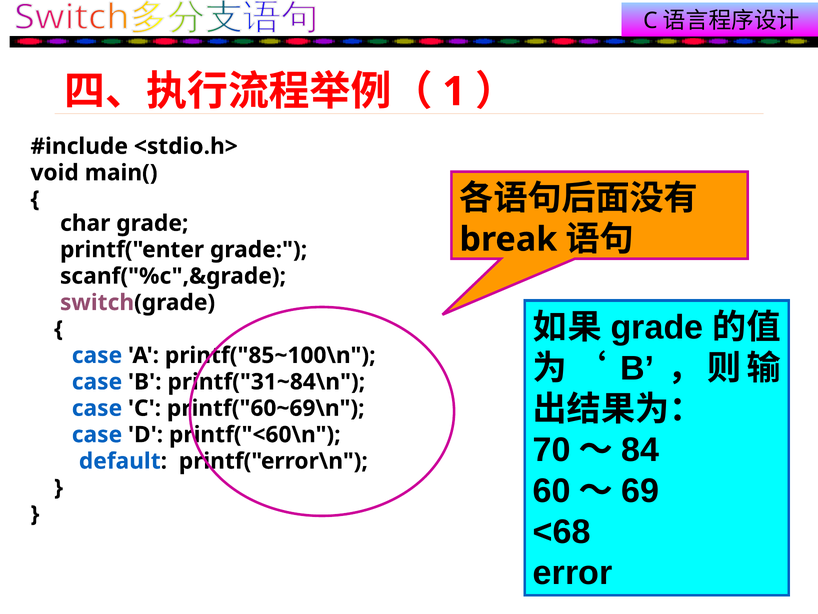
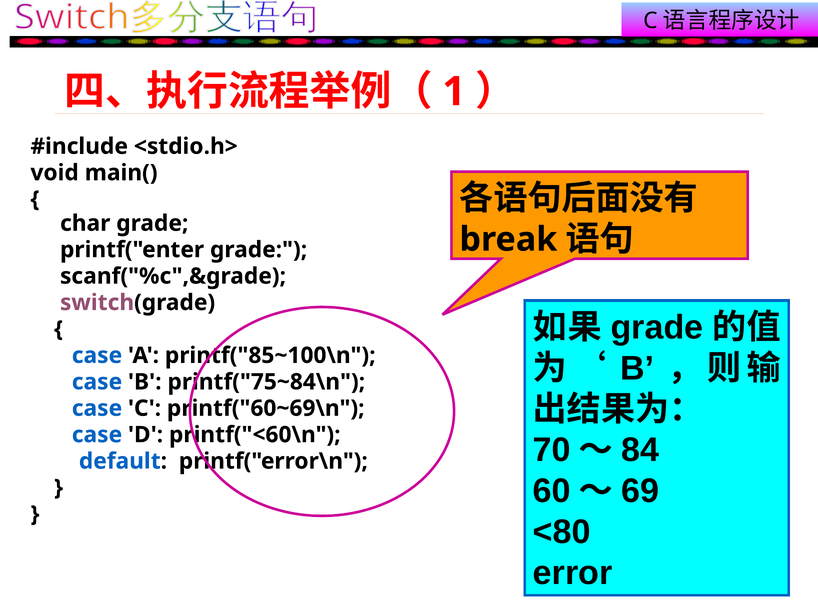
printf("31~84\n: printf("31~84\n -> printf("75~84\n
<68: <68 -> <80
